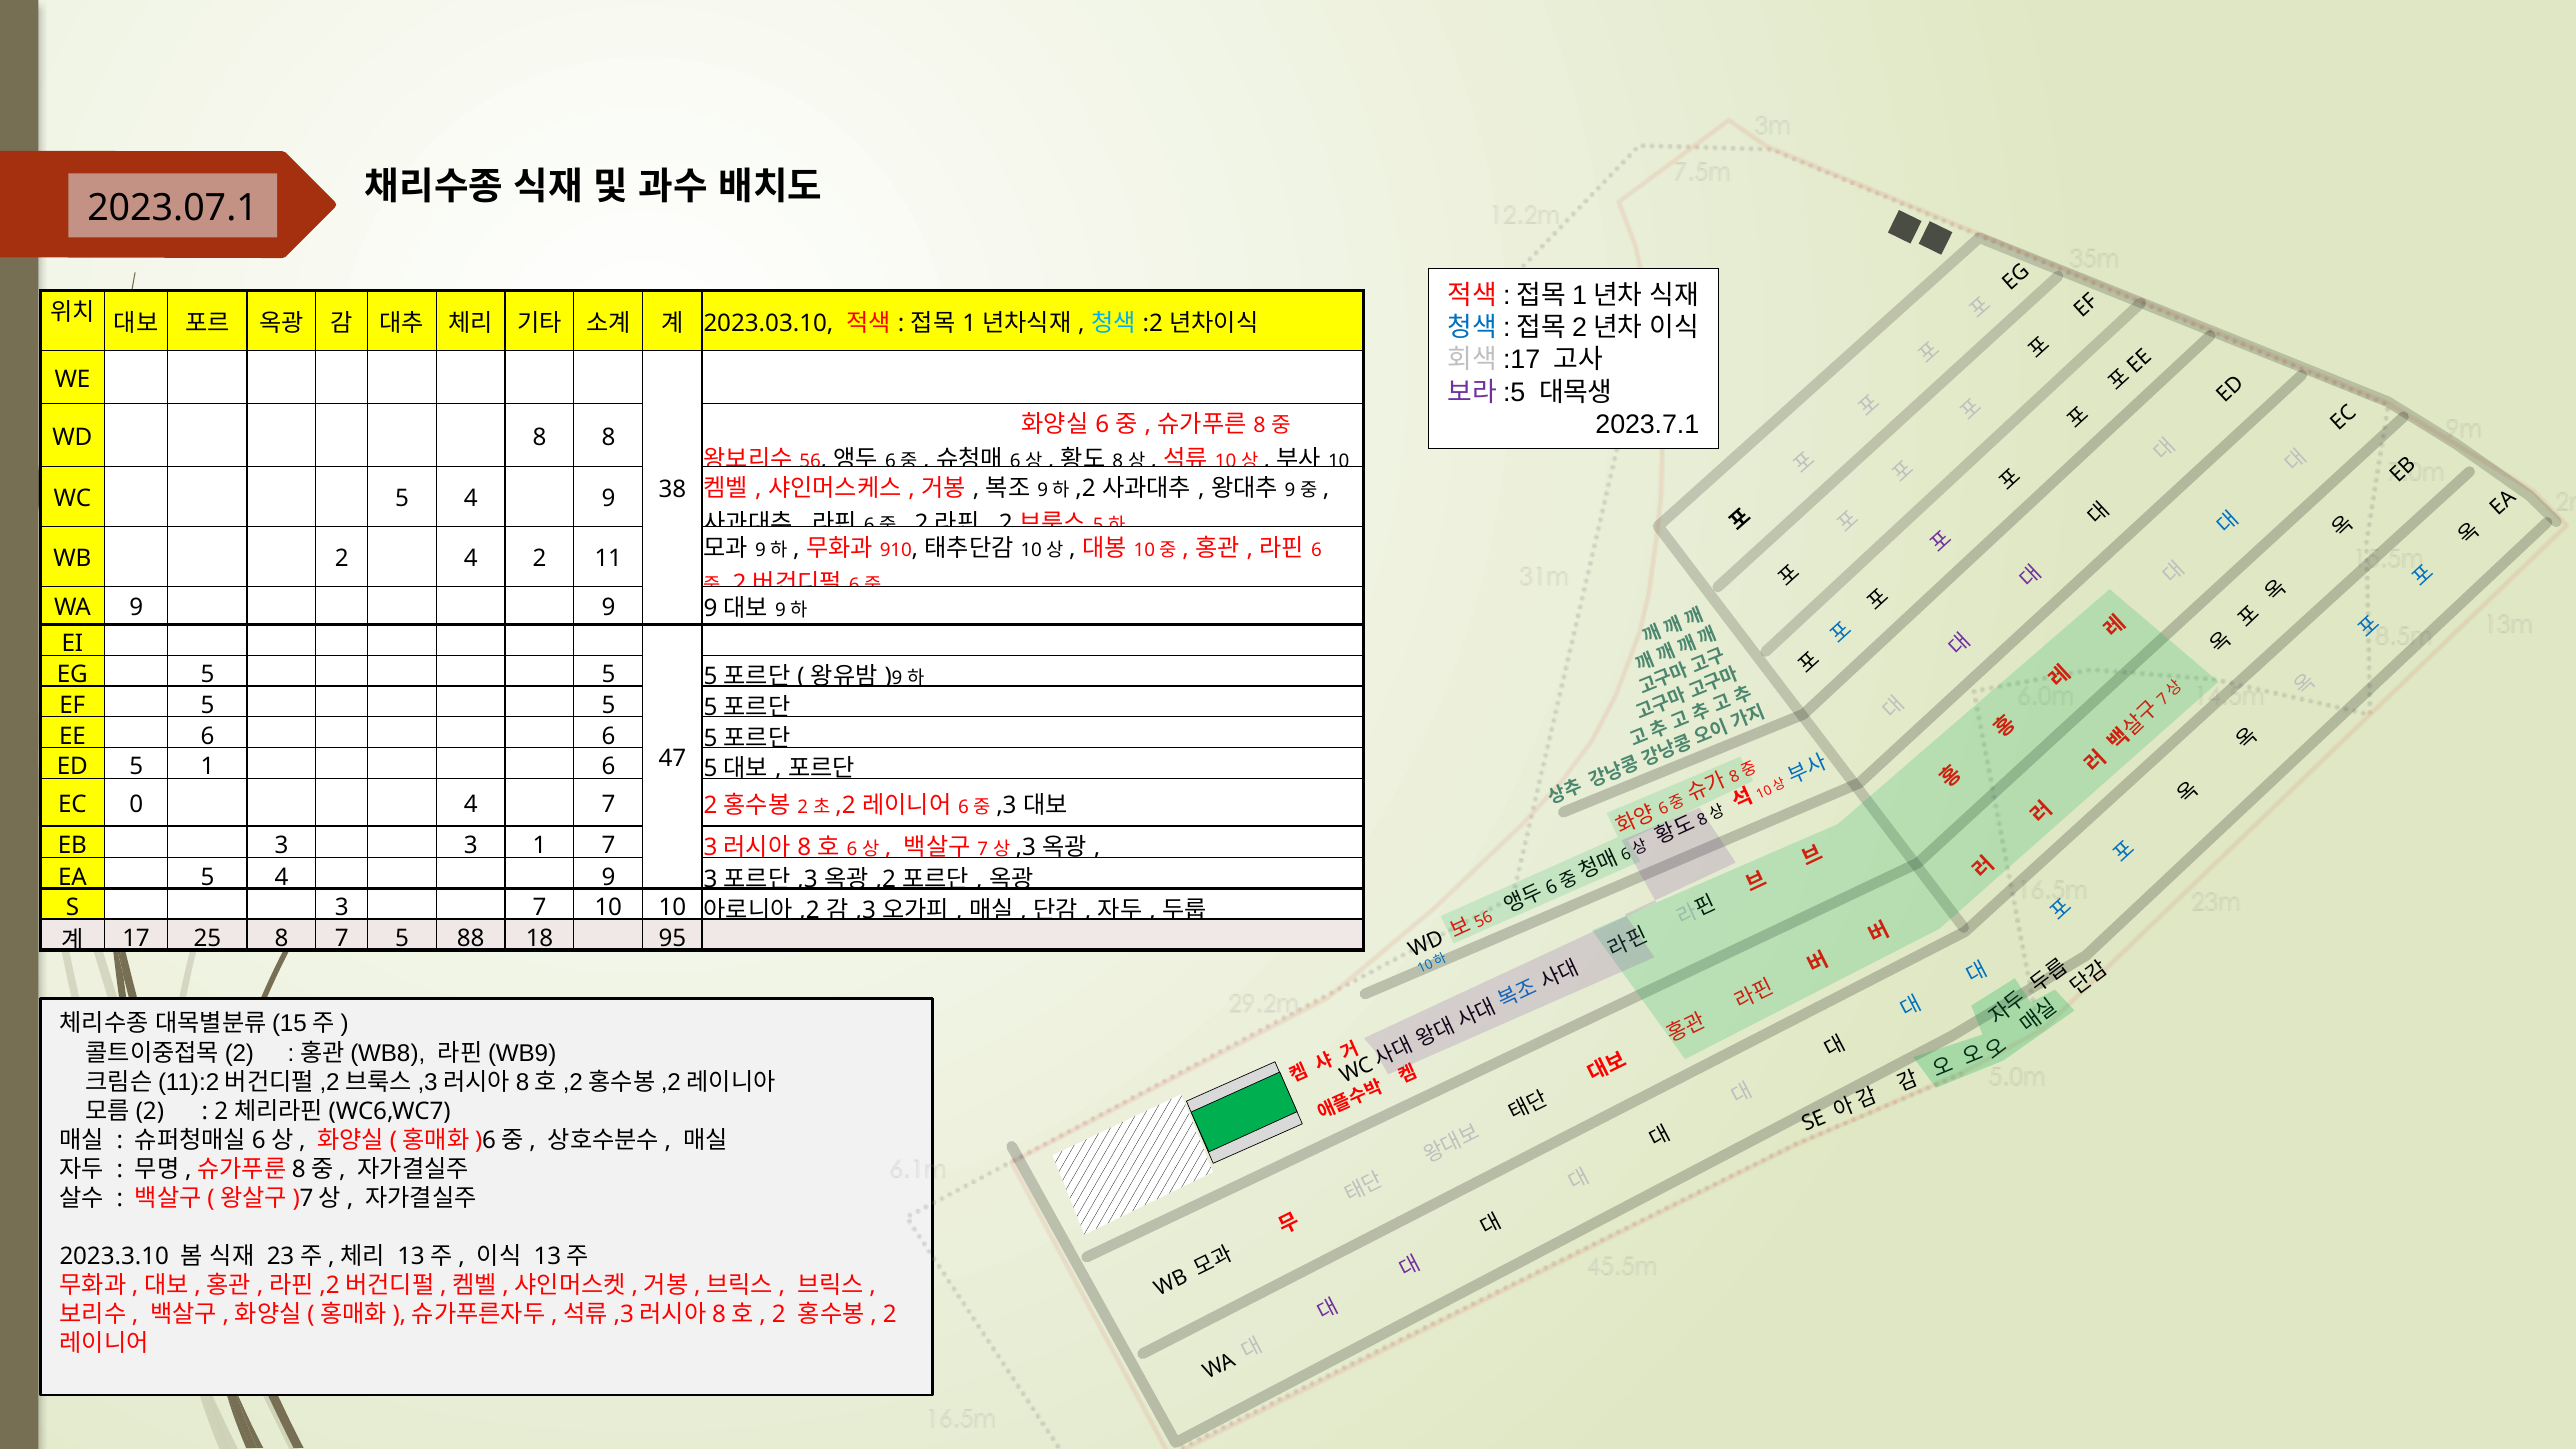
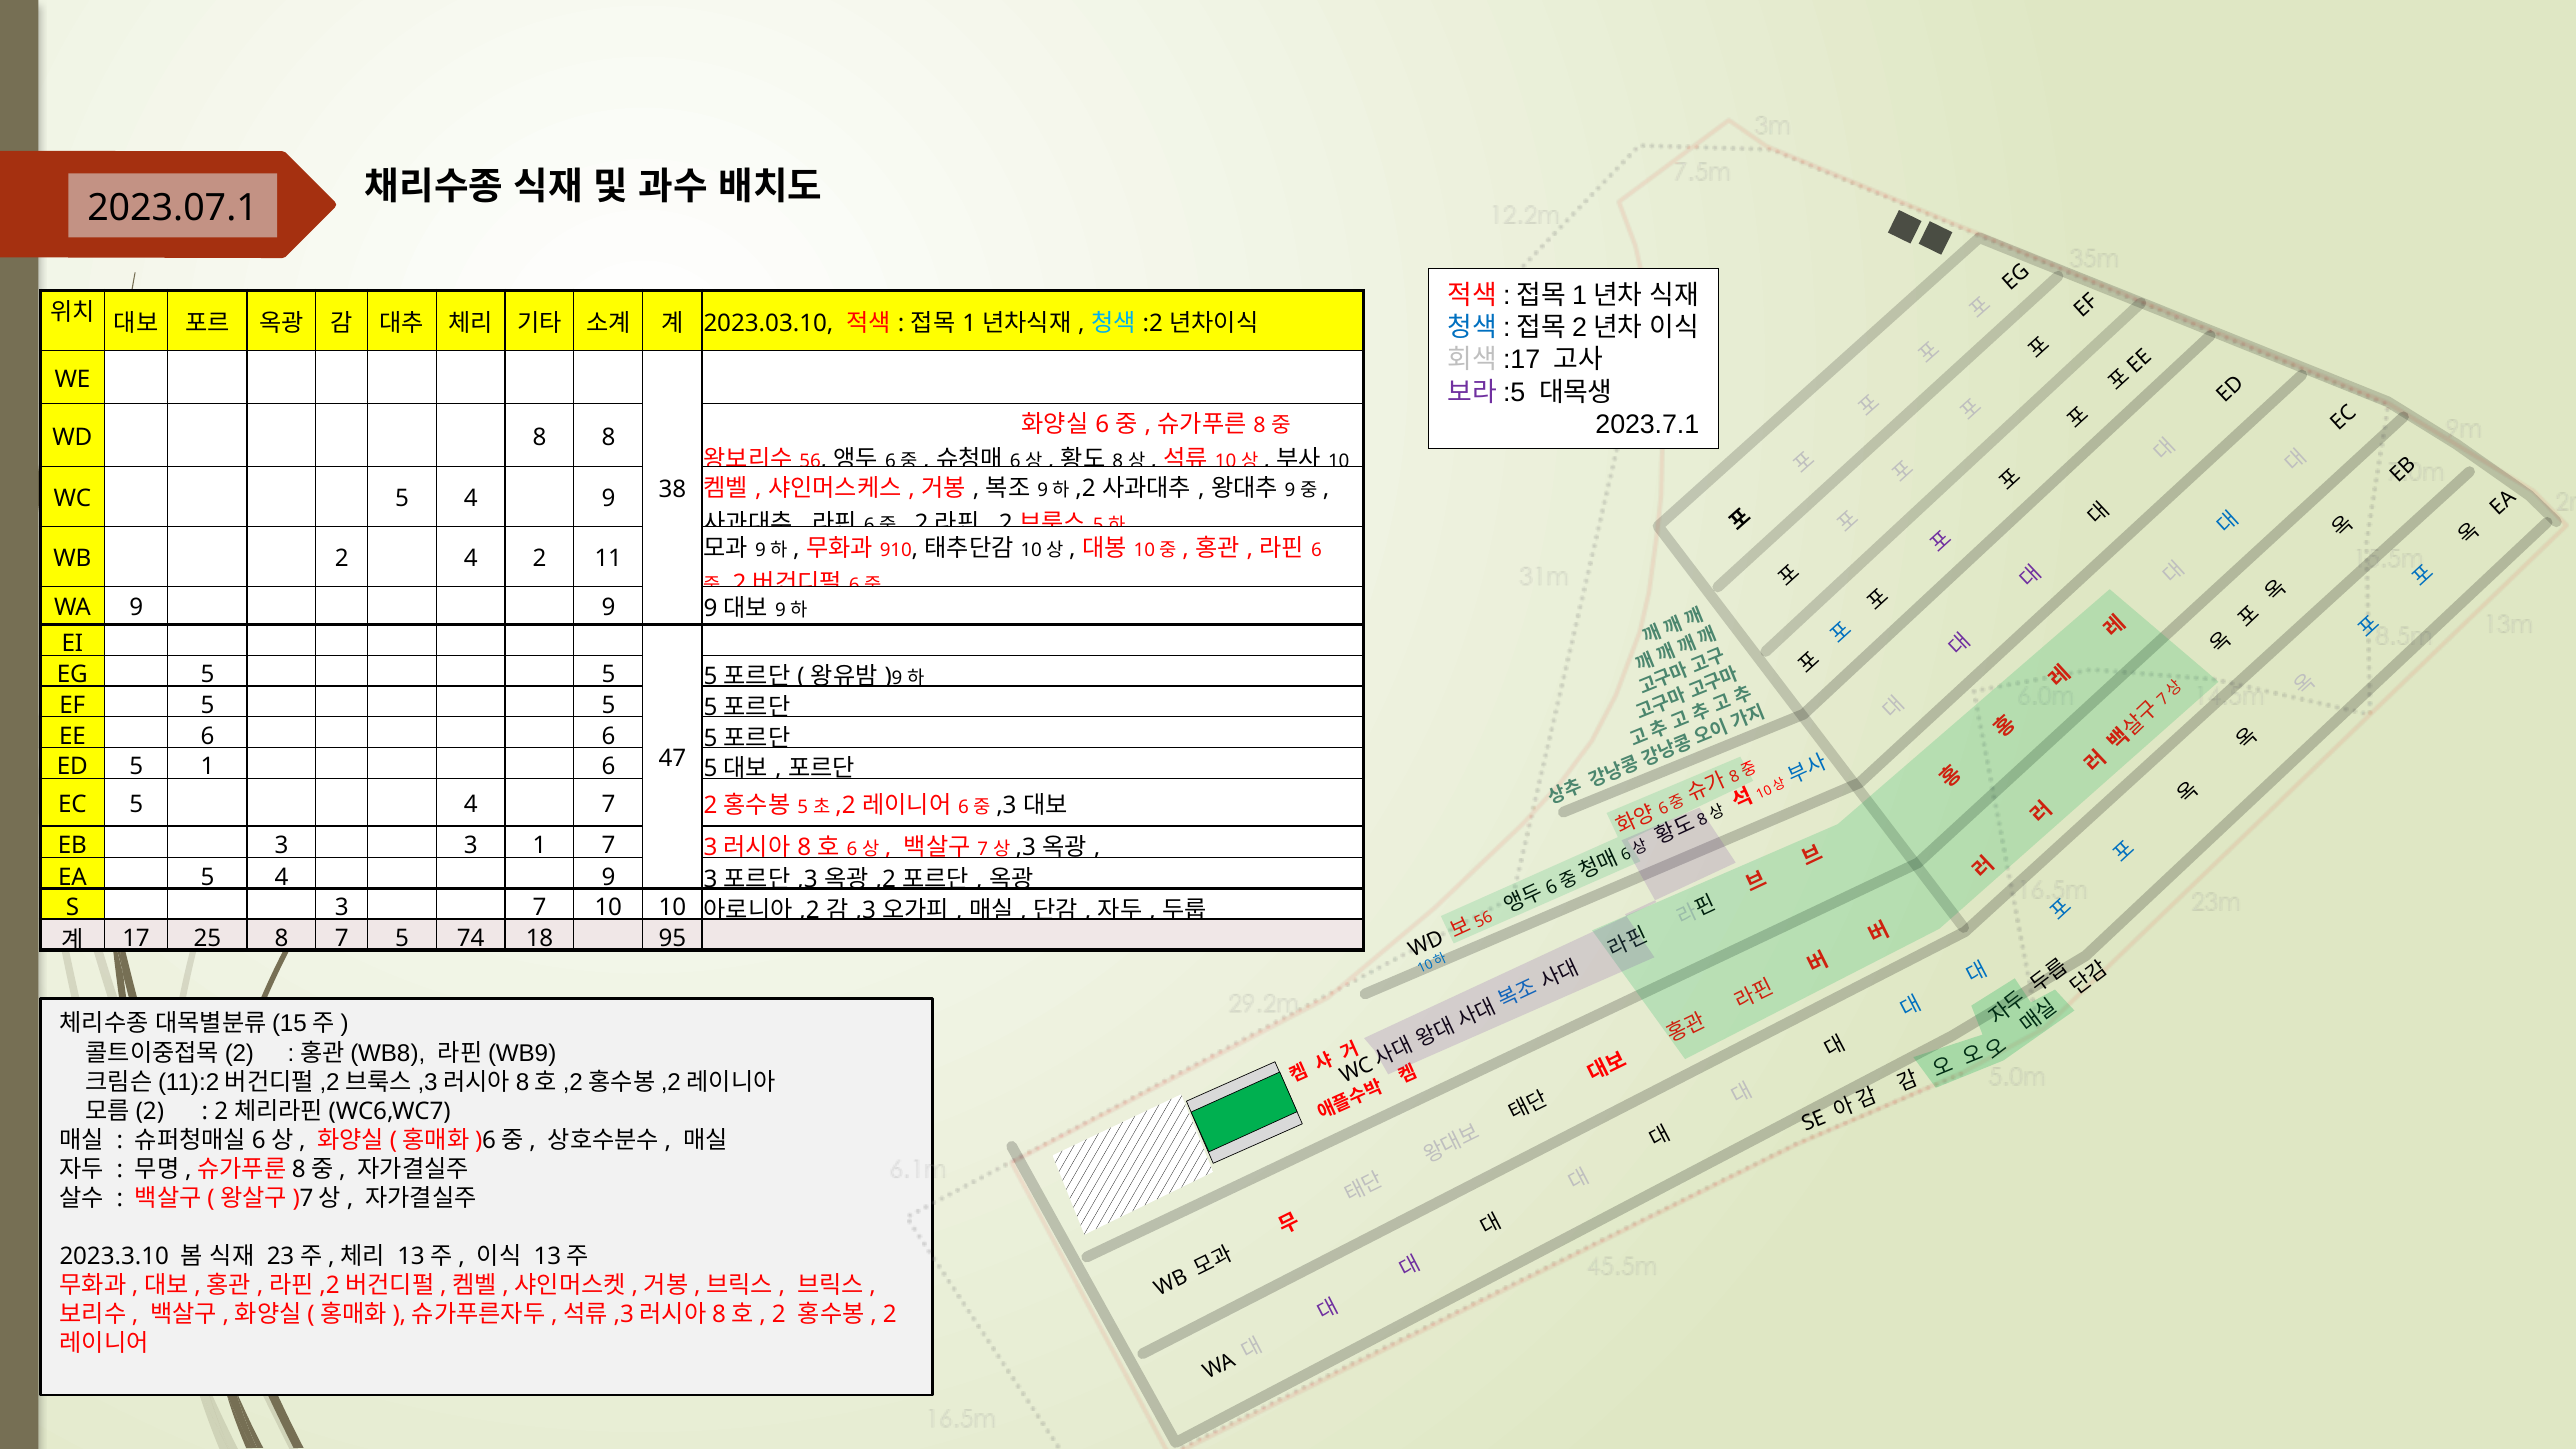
EC 0: 0 -> 5
2 at (803, 807): 2 -> 5
88: 88 -> 74
